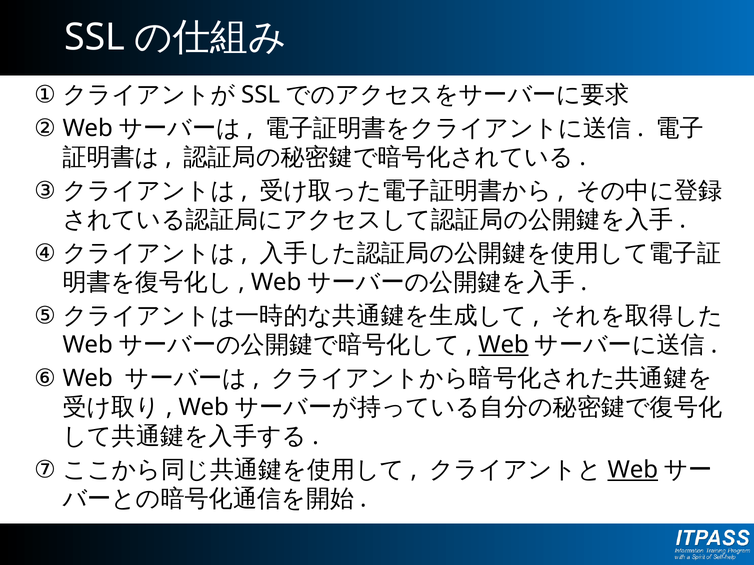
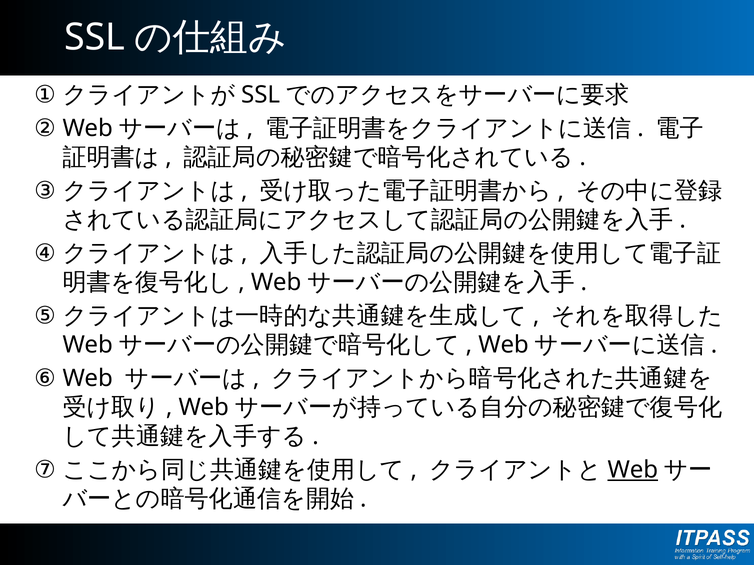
Web at (504, 345) underline: present -> none
